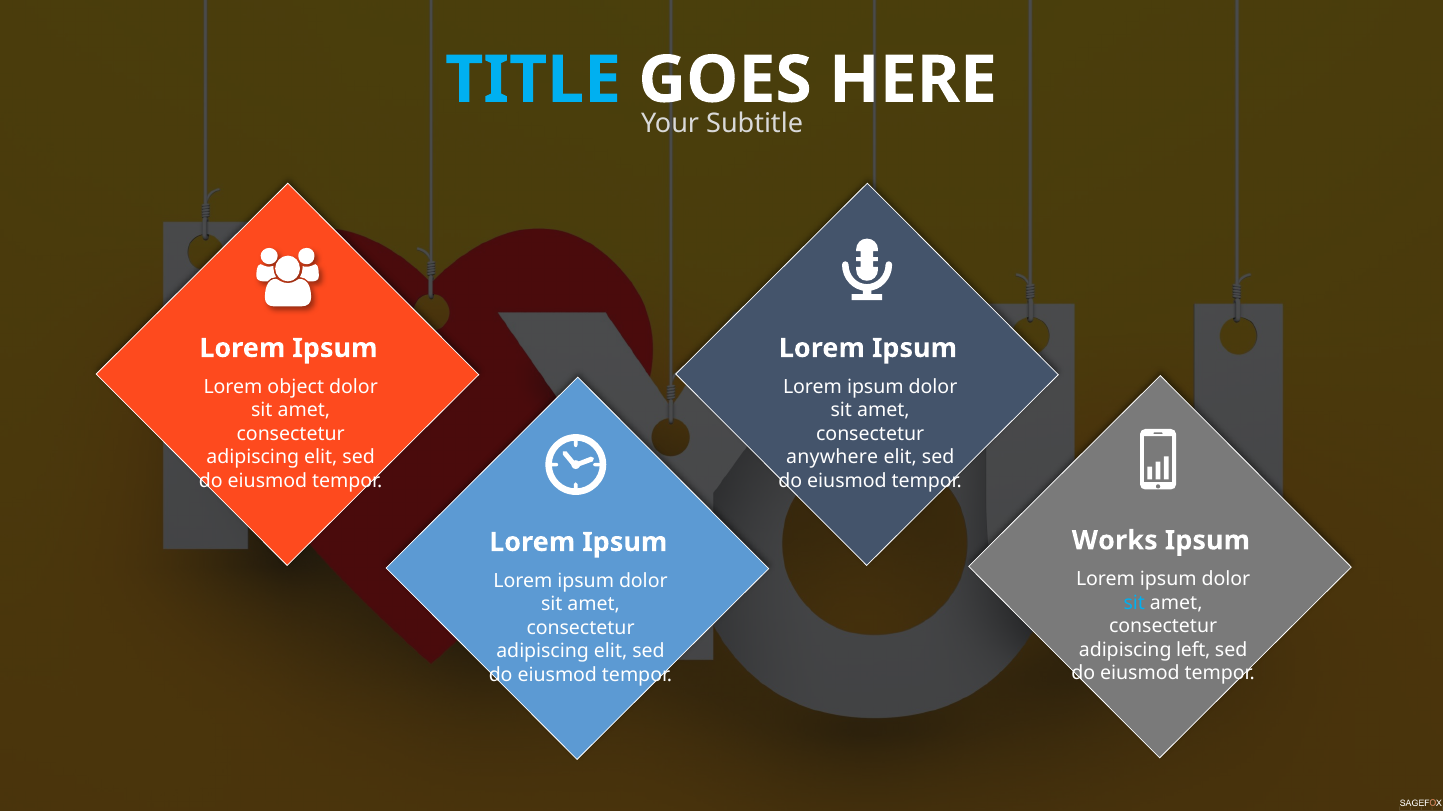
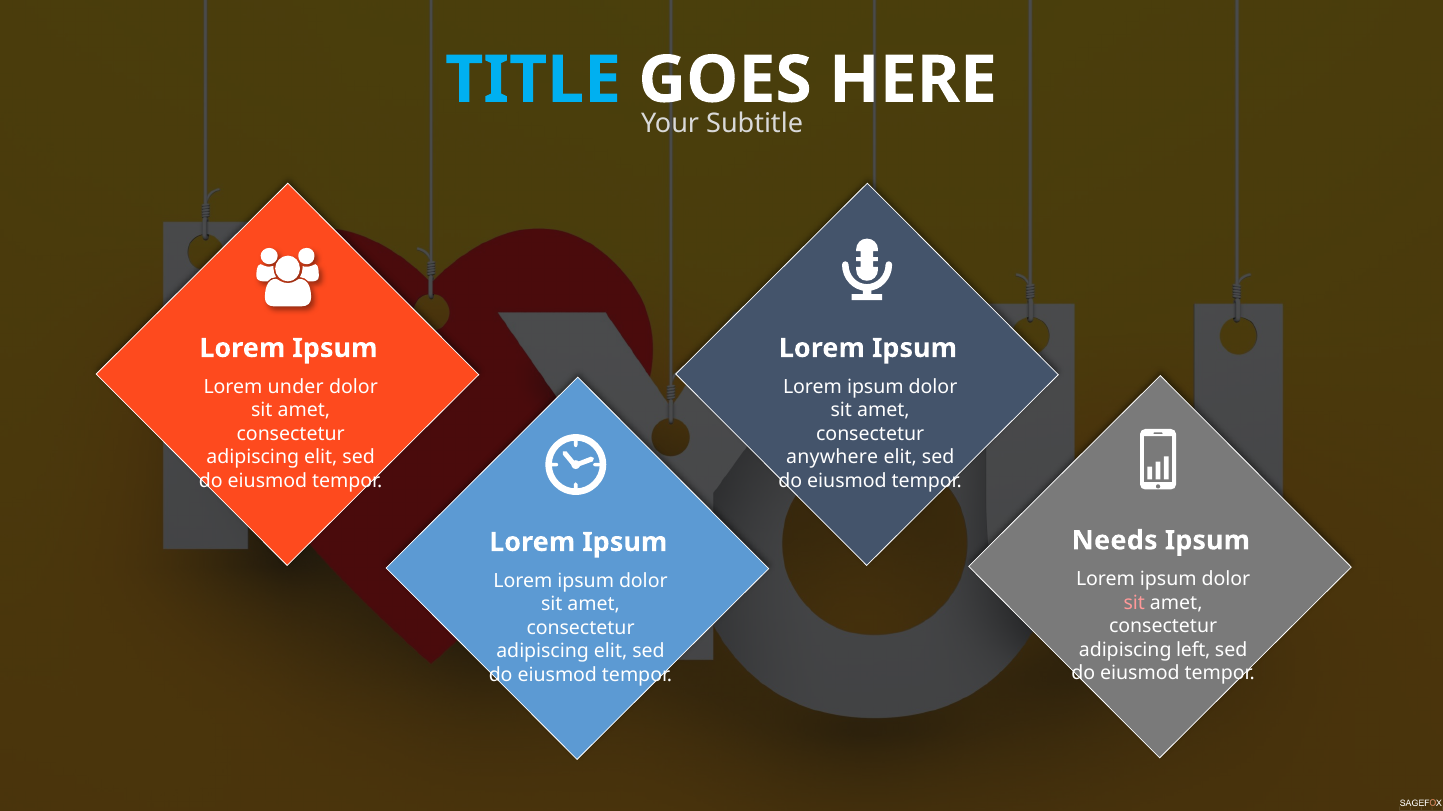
object: object -> under
Works: Works -> Needs
sit at (1134, 603) colour: light blue -> pink
